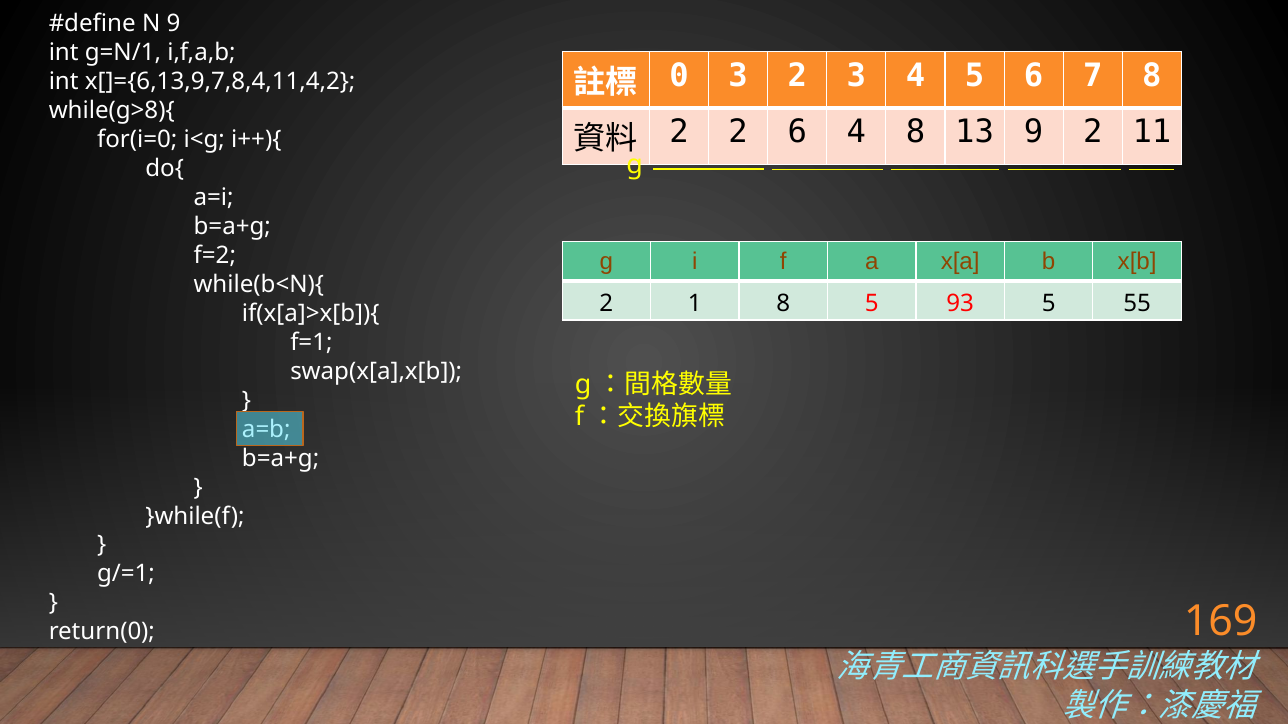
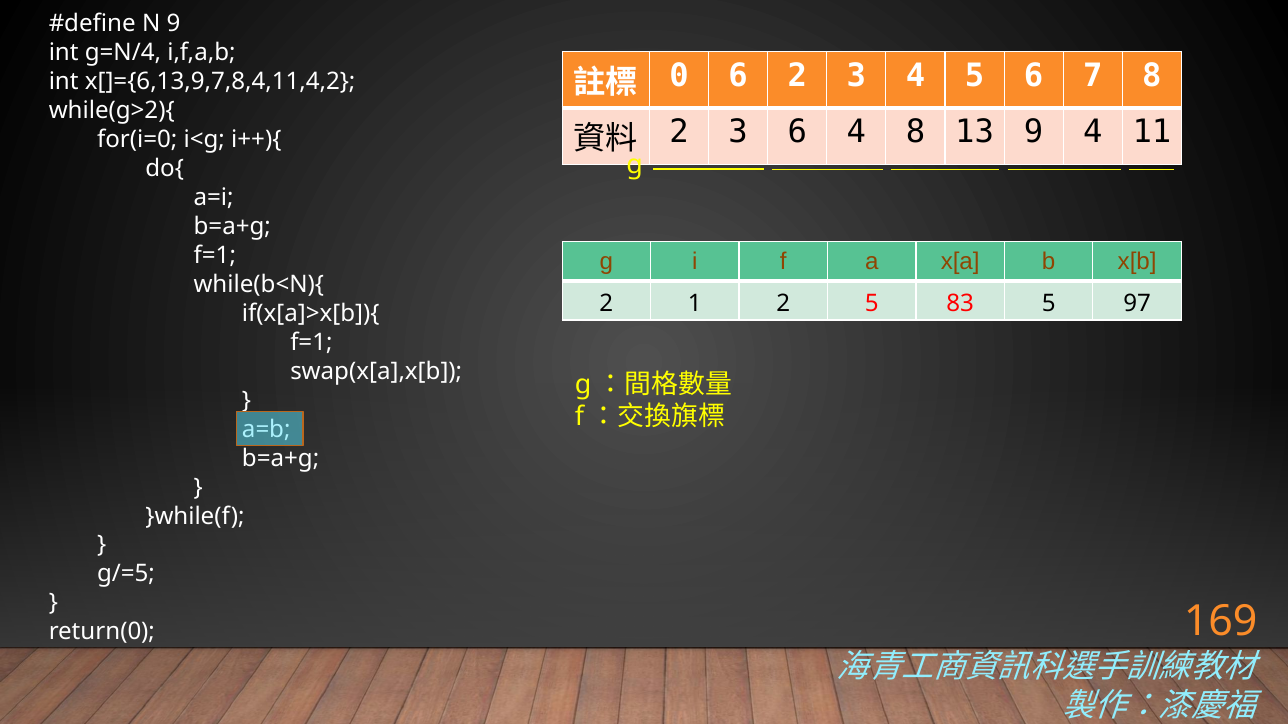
g=N/1: g=N/1 -> g=N/4
0 3: 3 -> 6
while(g>8){: while(g>8){ -> while(g>2){
2 at (738, 132): 2 -> 3
9 2: 2 -> 4
f=2 at (215, 256): f=2 -> f=1
1 8: 8 -> 2
93: 93 -> 83
55: 55 -> 97
g/=1: g/=1 -> g/=5
